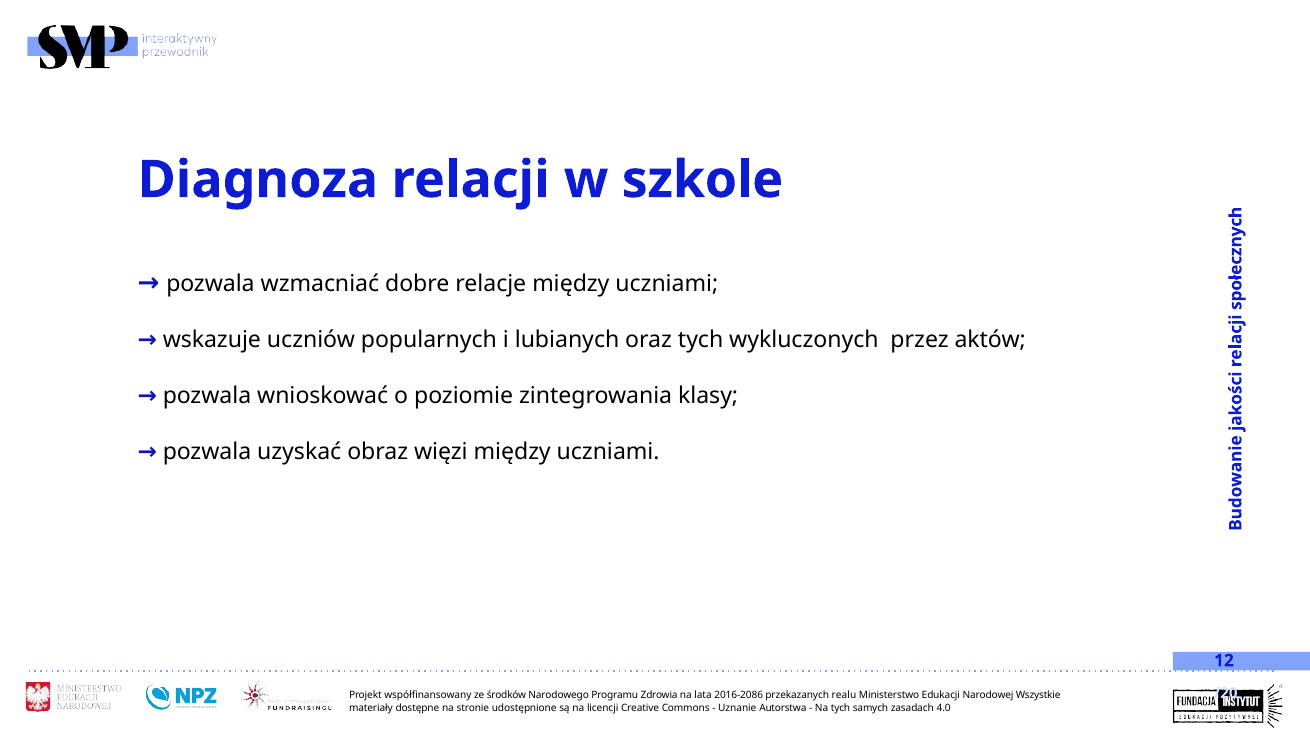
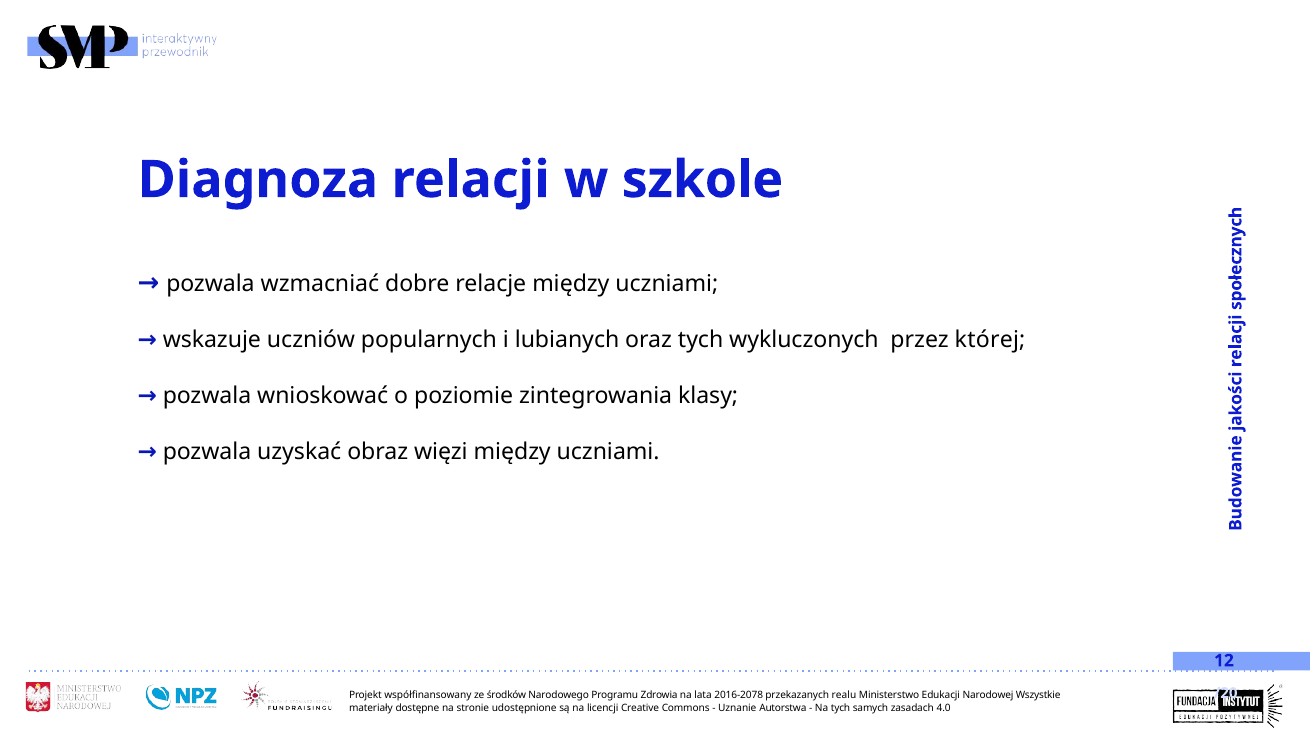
aktów: aktów -> której
2016-2086: 2016-2086 -> 2016-2078
